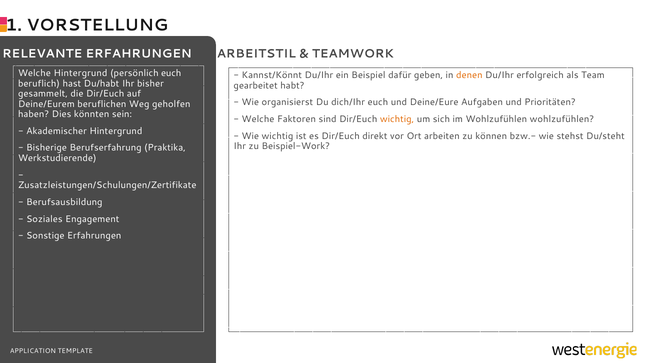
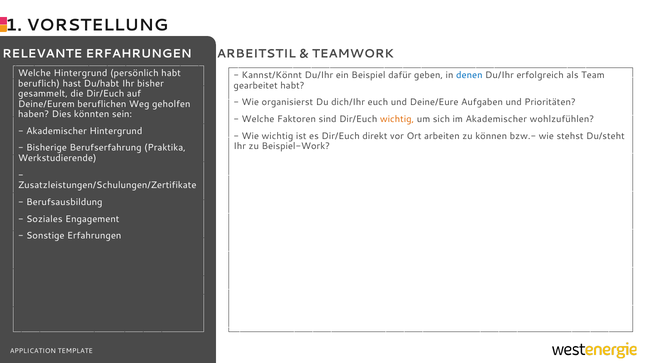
persönlich euch: euch -> habt
denen colour: orange -> blue
im Wohlzufühlen: Wohlzufühlen -> Akademischer
